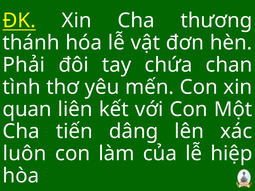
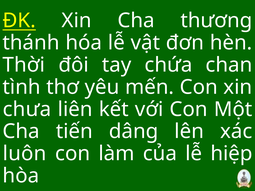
Phải: Phải -> Thời
quan: quan -> chưa
